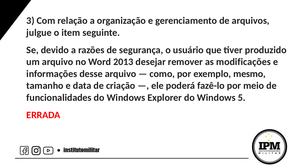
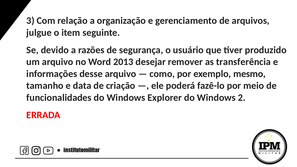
modificações: modificações -> transferência
5: 5 -> 2
